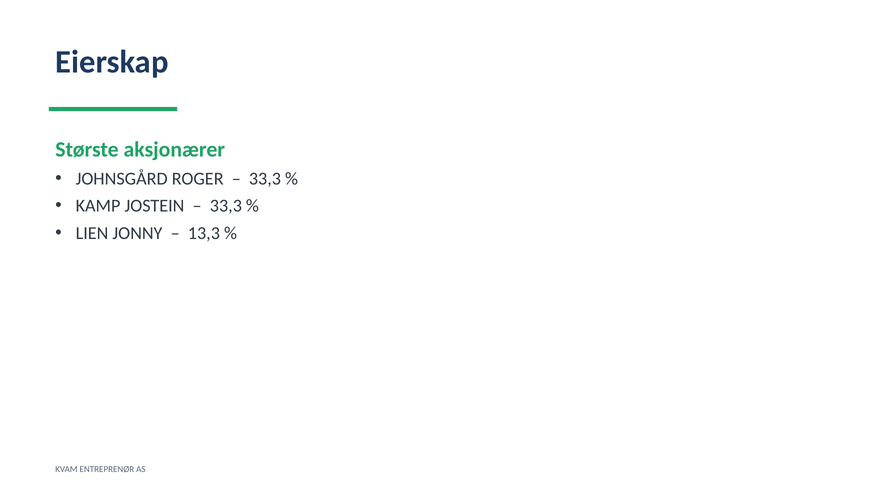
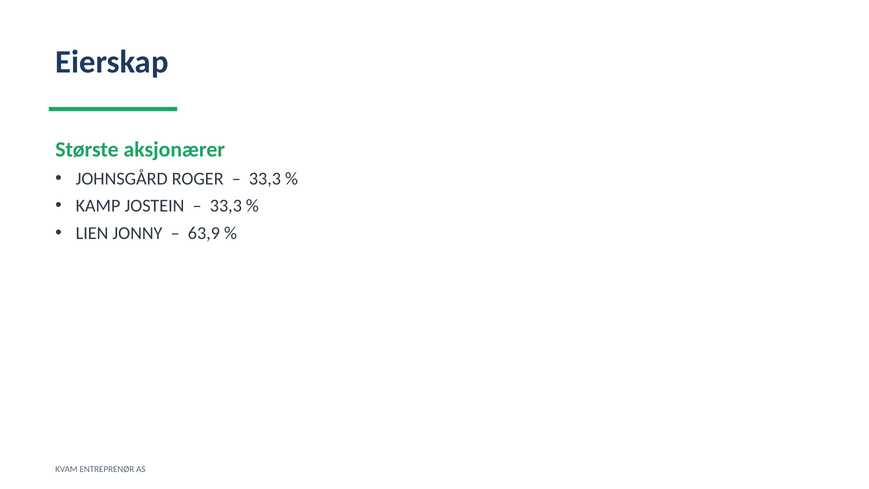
13,3: 13,3 -> 63,9
